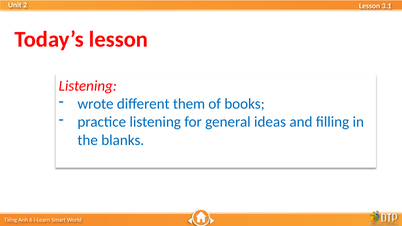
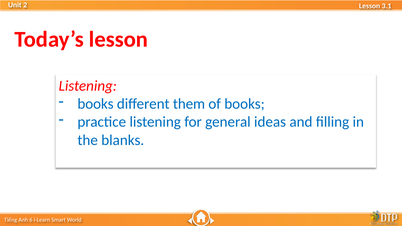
wrote at (96, 104): wrote -> books
